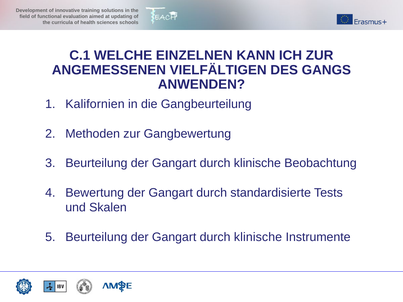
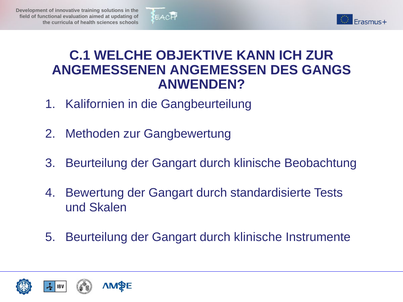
EINZELNEN: EINZELNEN -> OBJEKTIVE
VIELFÄLTIGEN: VIELFÄLTIGEN -> ANGEMESSEN
